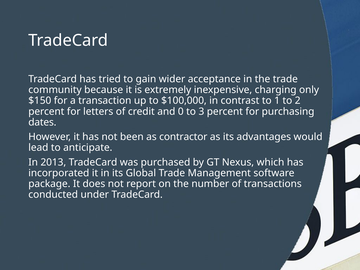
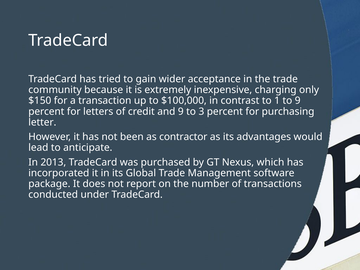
to 2: 2 -> 9
and 0: 0 -> 9
dates: dates -> letter
